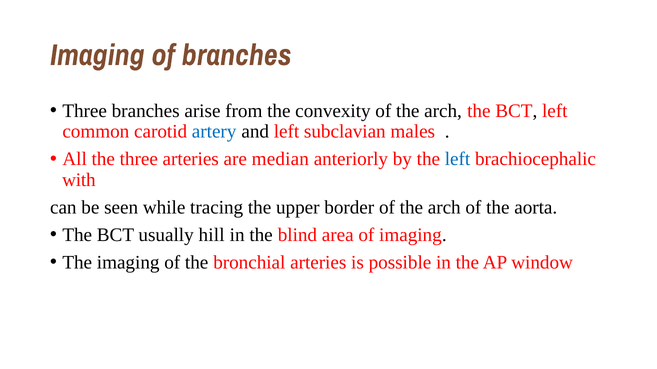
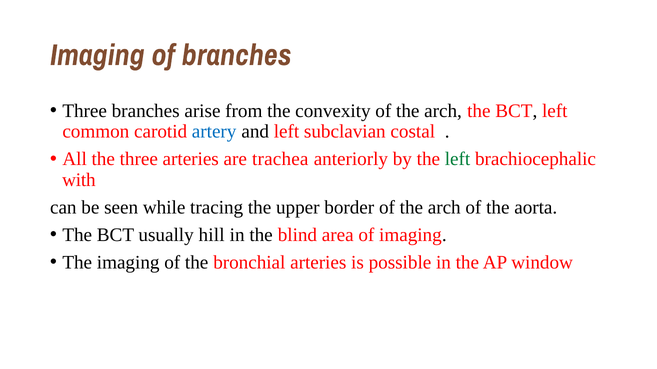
males: males -> costal
median: median -> trachea
left at (458, 159) colour: blue -> green
